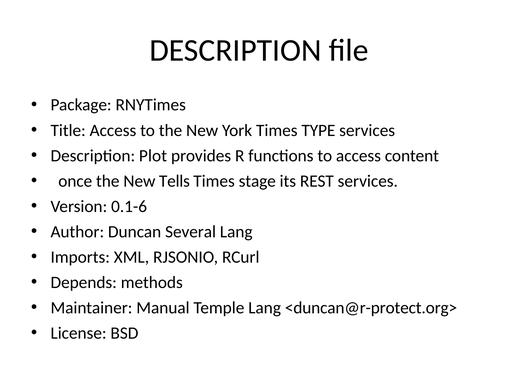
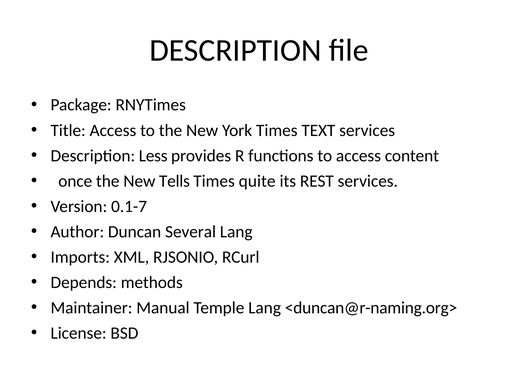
TYPE: TYPE -> TEXT
Plot: Plot -> Less
stage: stage -> quite
0.1-6: 0.1-6 -> 0.1-7
<duncan@r-protect.org>: <duncan@r-protect.org> -> <duncan@r-naming.org>
